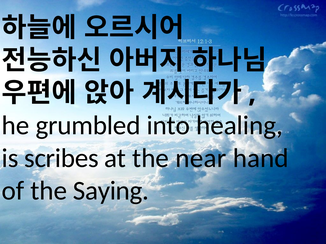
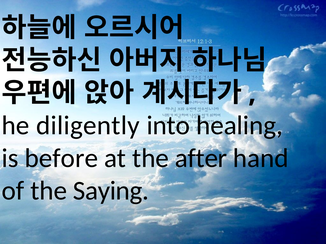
grumbled: grumbled -> diligently
scribes: scribes -> before
near: near -> after
